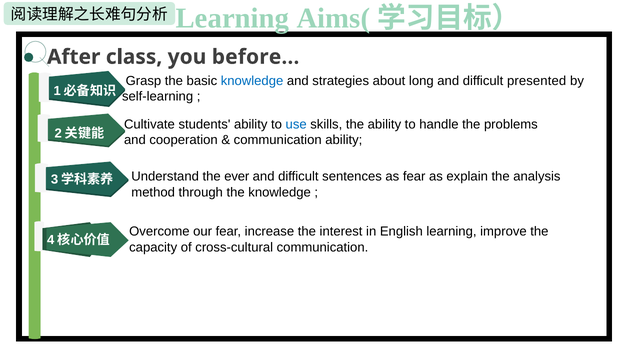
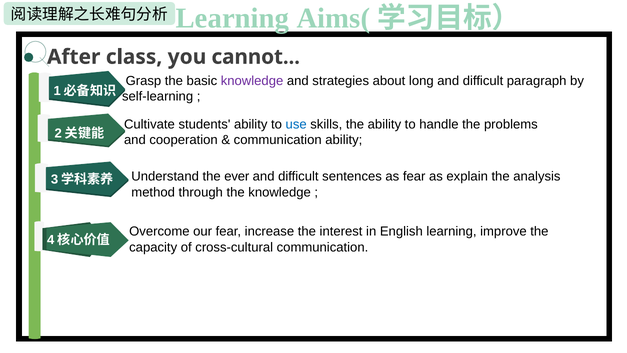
before: before -> cannot
knowledge at (252, 81) colour: blue -> purple
presented: presented -> paragraph
